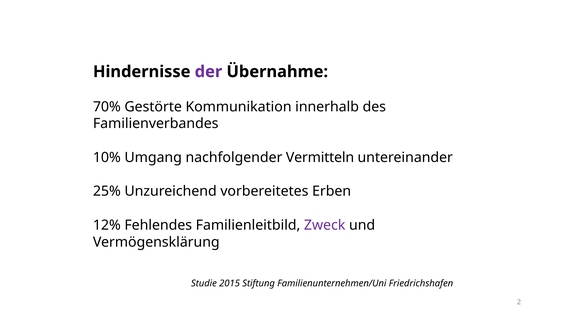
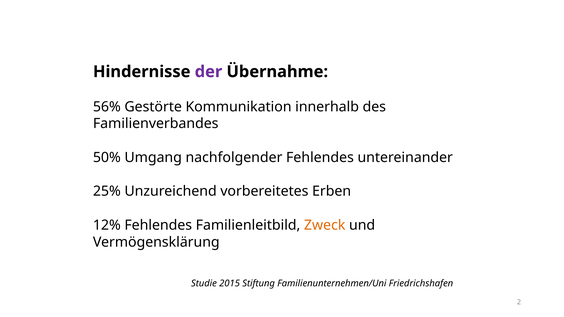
70%: 70% -> 56%
10%: 10% -> 50%
nachfolgender Vermitteln: Vermitteln -> Fehlendes
Zweck colour: purple -> orange
